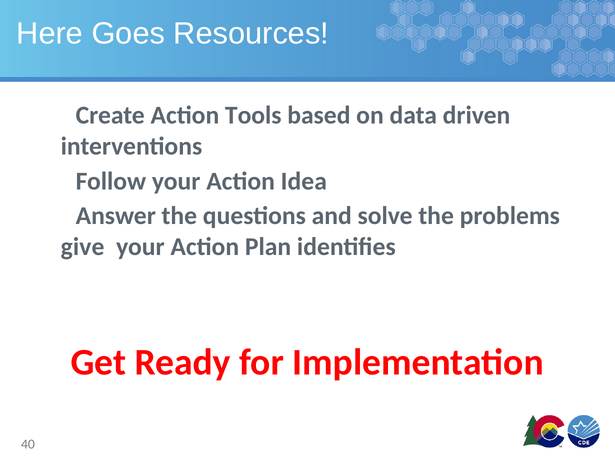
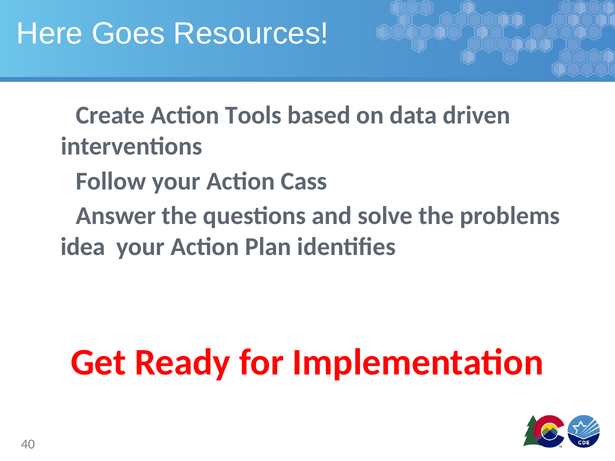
Idea: Idea -> Cass
give: give -> idea
